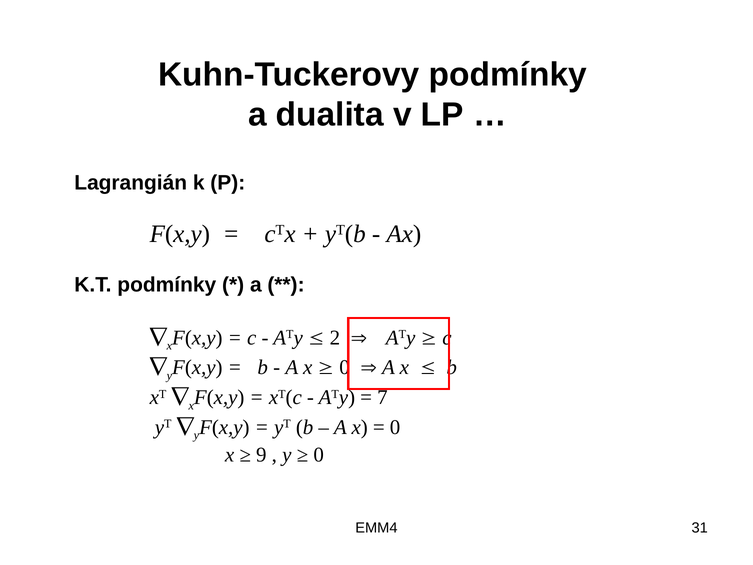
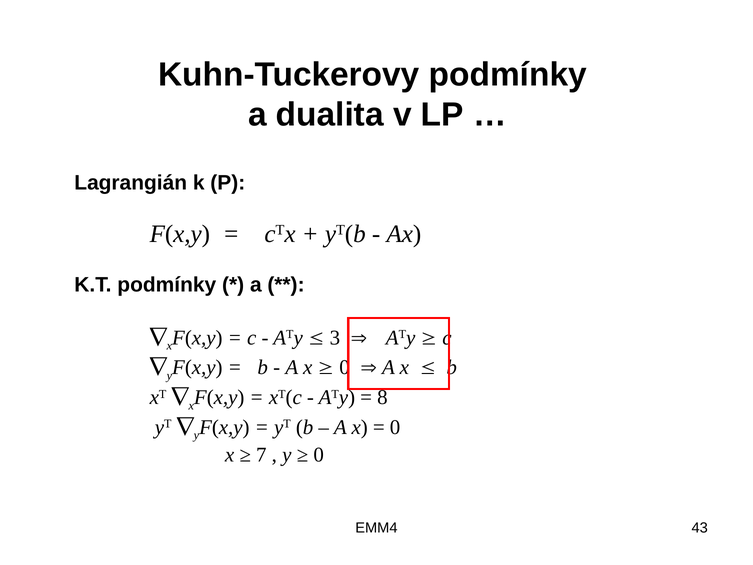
2: 2 -> 3
7: 7 -> 8
9: 9 -> 7
31: 31 -> 43
